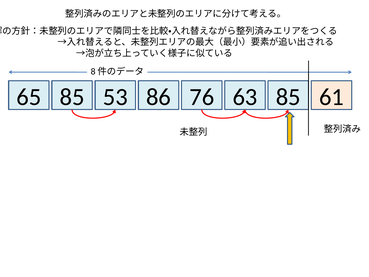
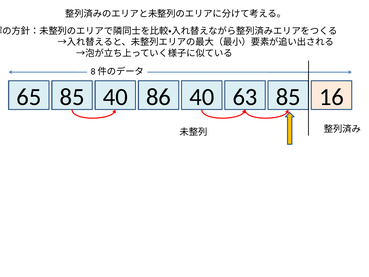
85 53: 53 -> 40
65 76: 76 -> 40
61: 61 -> 16
